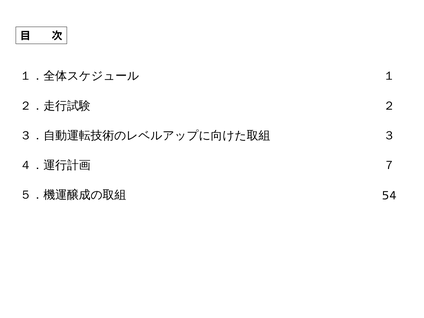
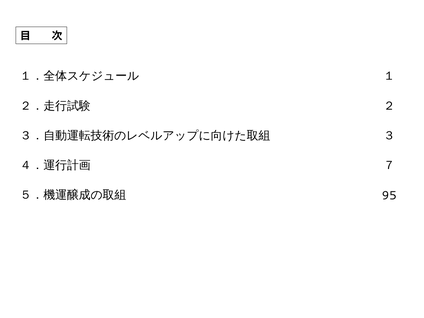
54: 54 -> 95
